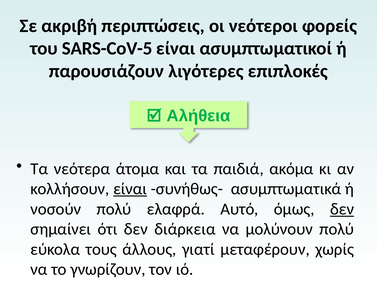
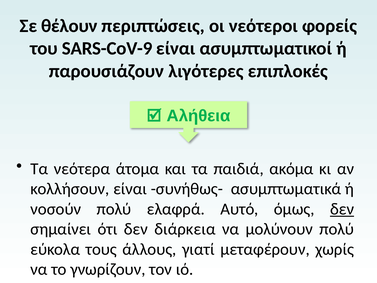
ακριβή: ακριβή -> θέλουν
SARS-CoV-5: SARS-CoV-5 -> SARS-CoV-9
είναι at (130, 189) underline: present -> none
